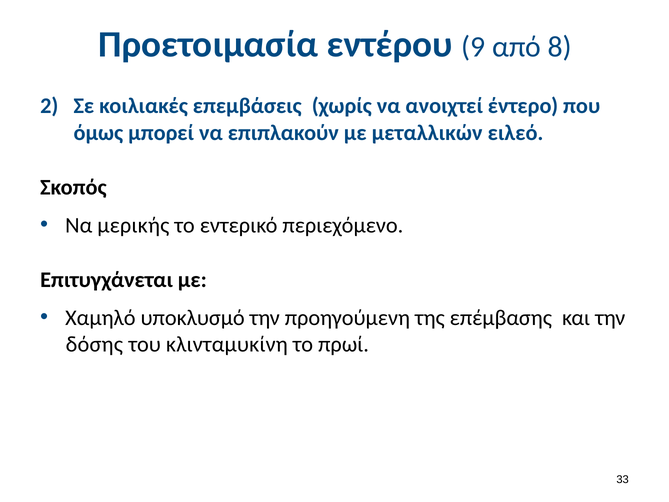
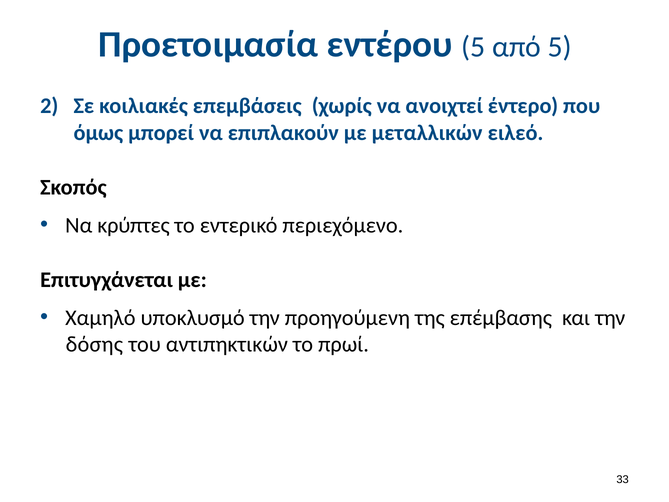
εντέρου 9: 9 -> 5
από 8: 8 -> 5
μερικής: μερικής -> κρύπτες
κλινταμυκίνη: κλινταμυκίνη -> αντιπηκτικών
